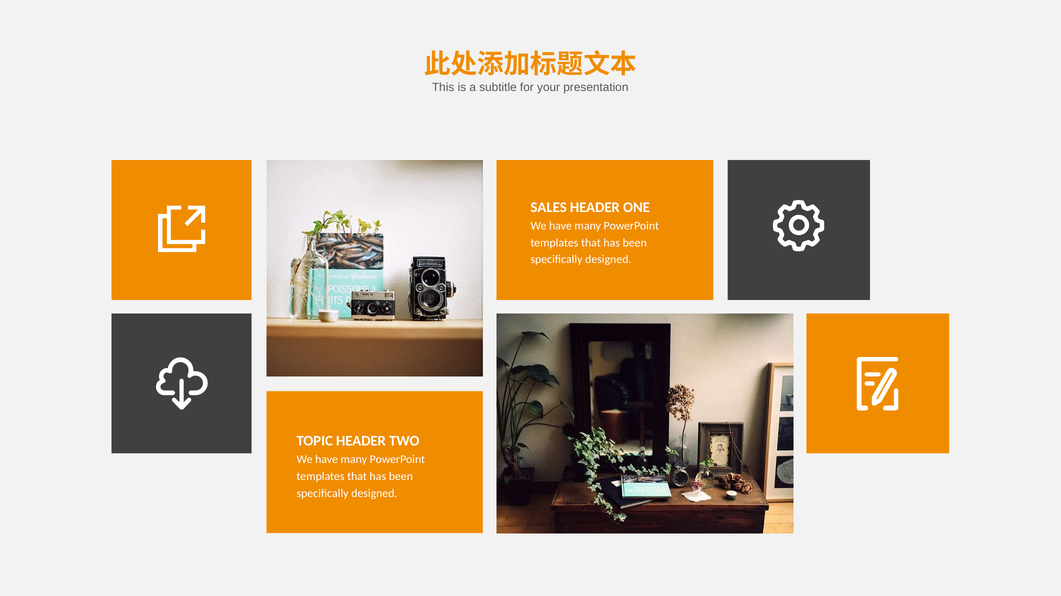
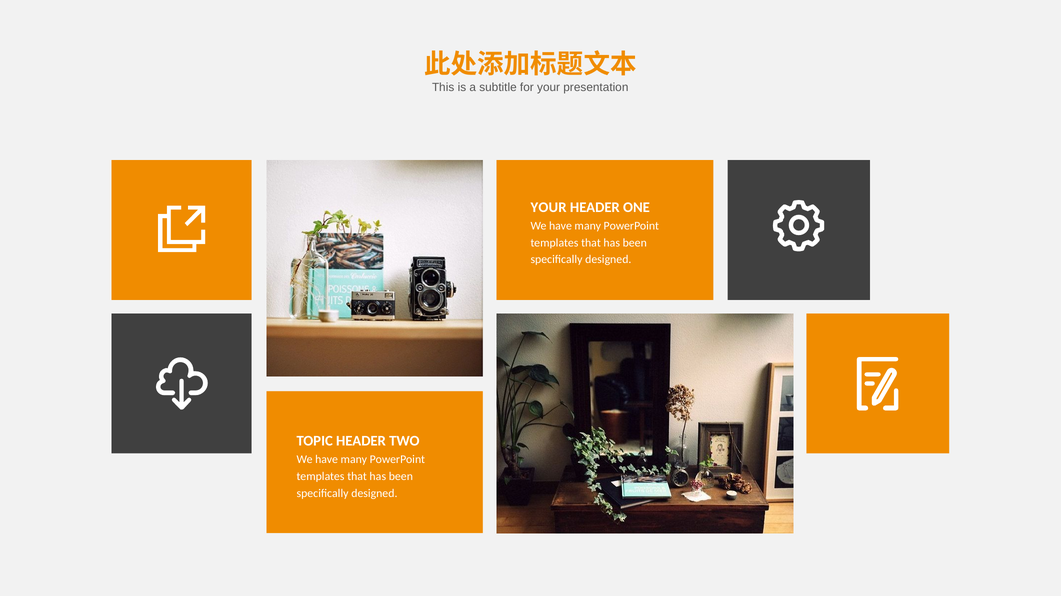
SALES at (549, 208): SALES -> YOUR
